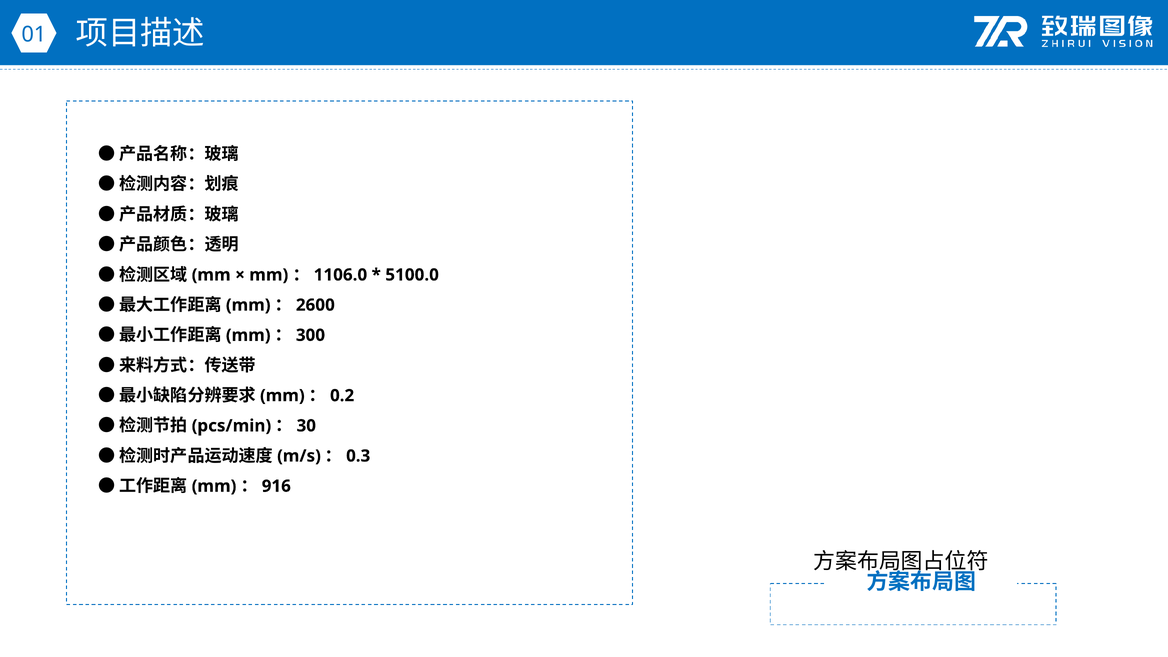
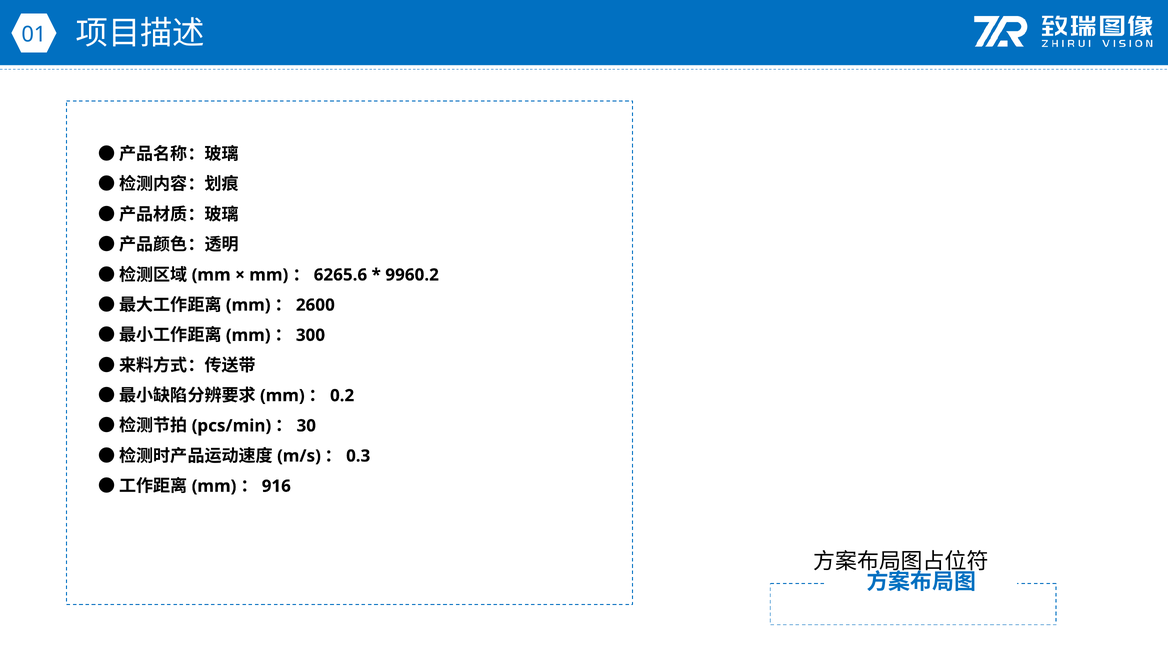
1106.0: 1106.0 -> 6265.6
5100.0: 5100.0 -> 9960.2
